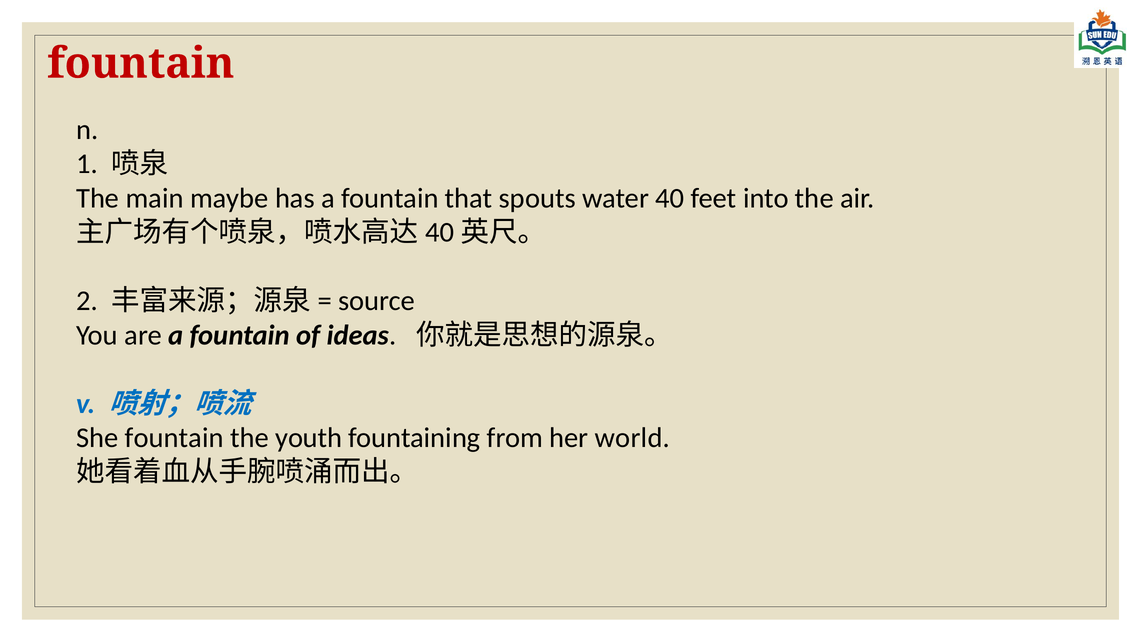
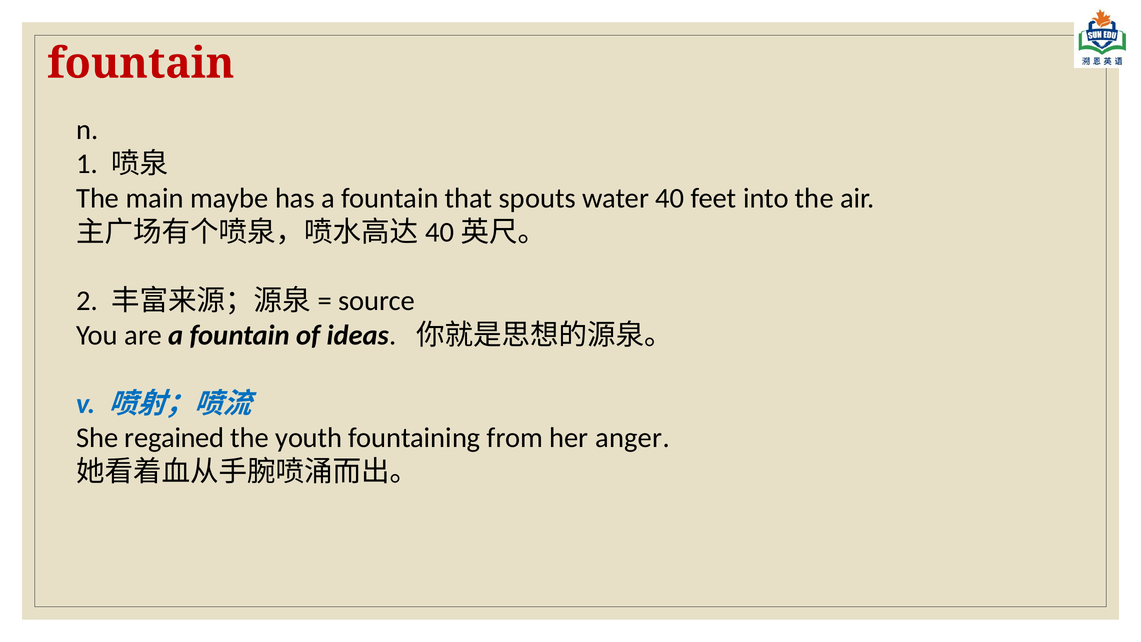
She fountain: fountain -> regained
world: world -> anger
